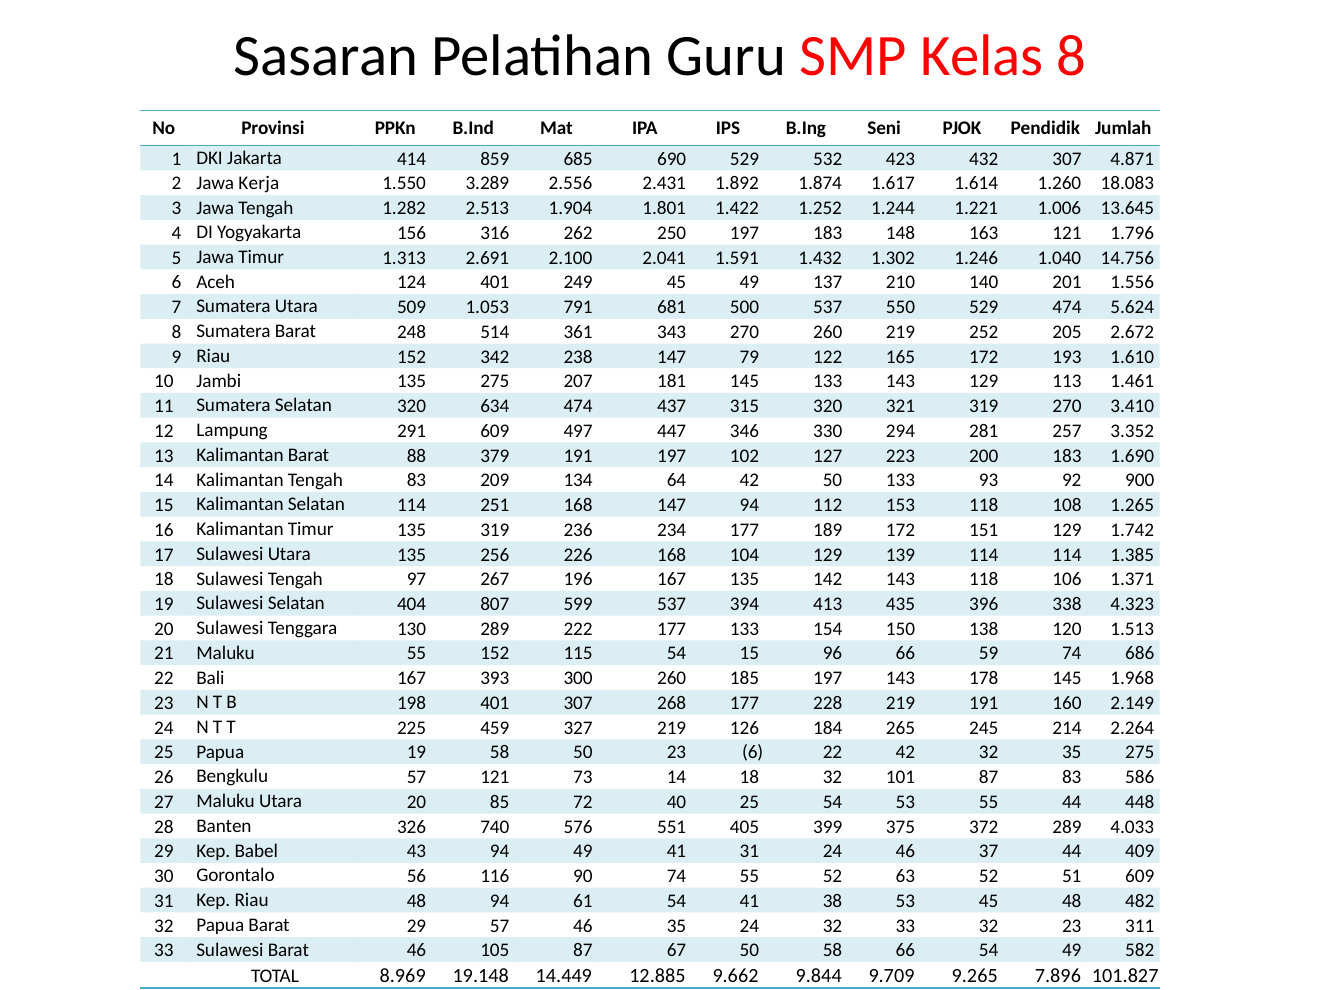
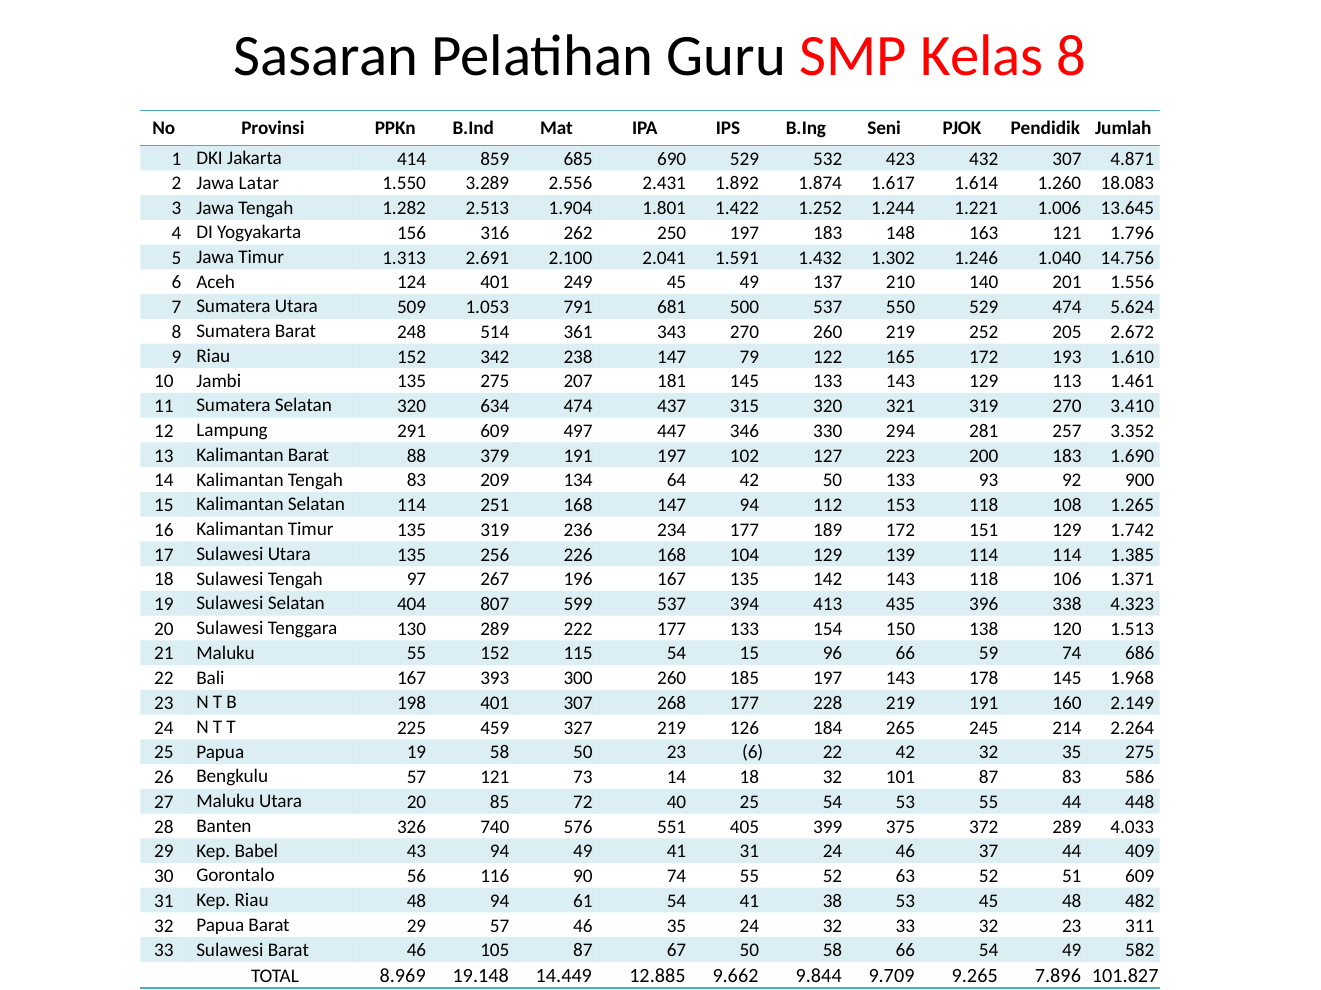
Kerja: Kerja -> Latar
